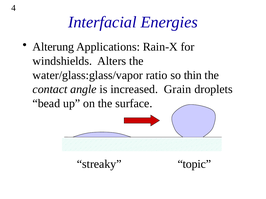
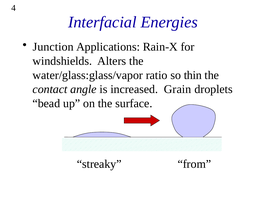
Alterung: Alterung -> Junction
topic: topic -> from
